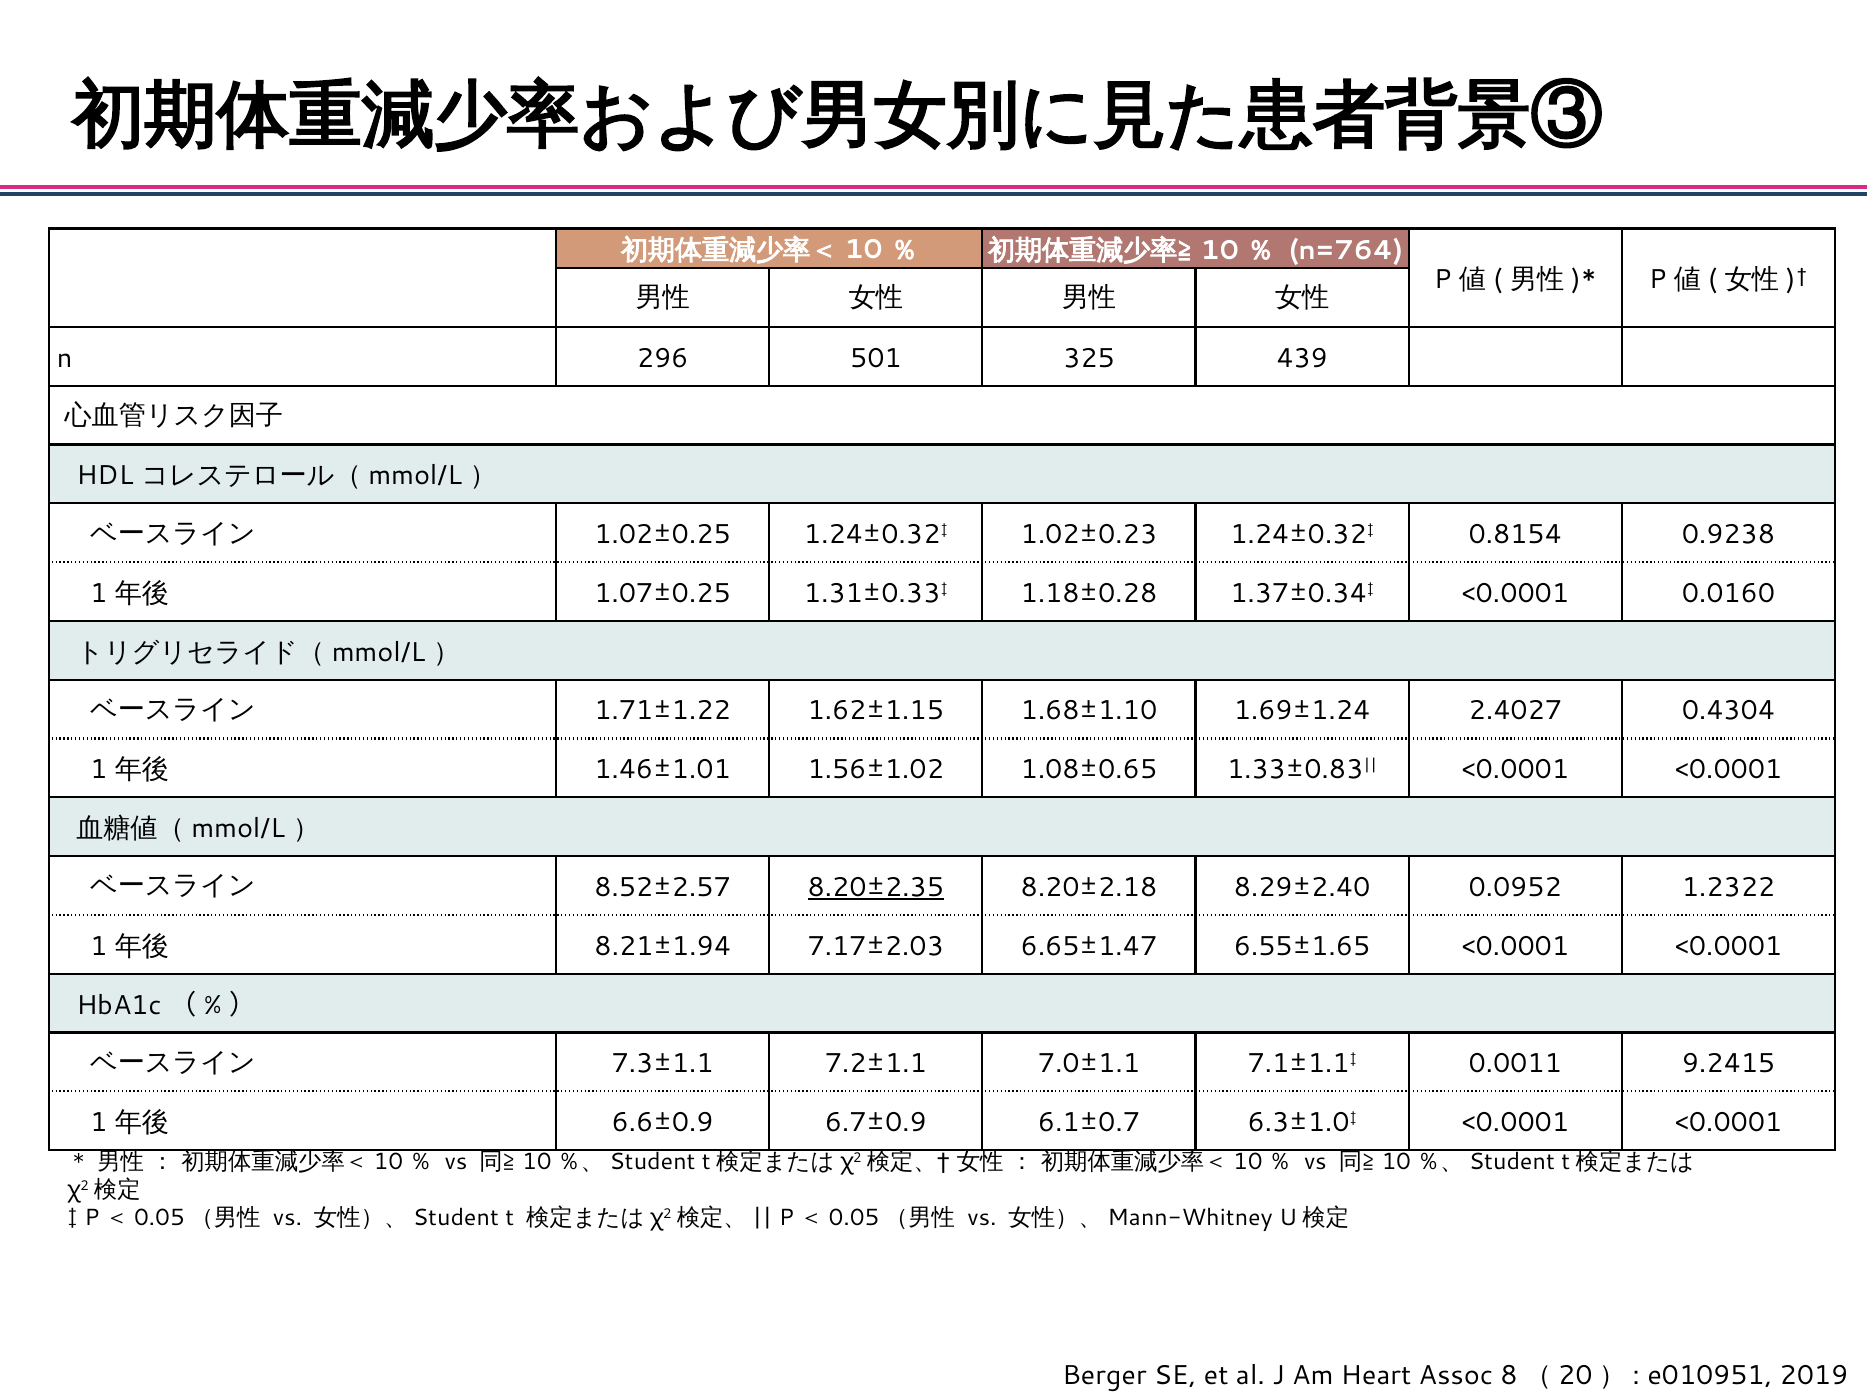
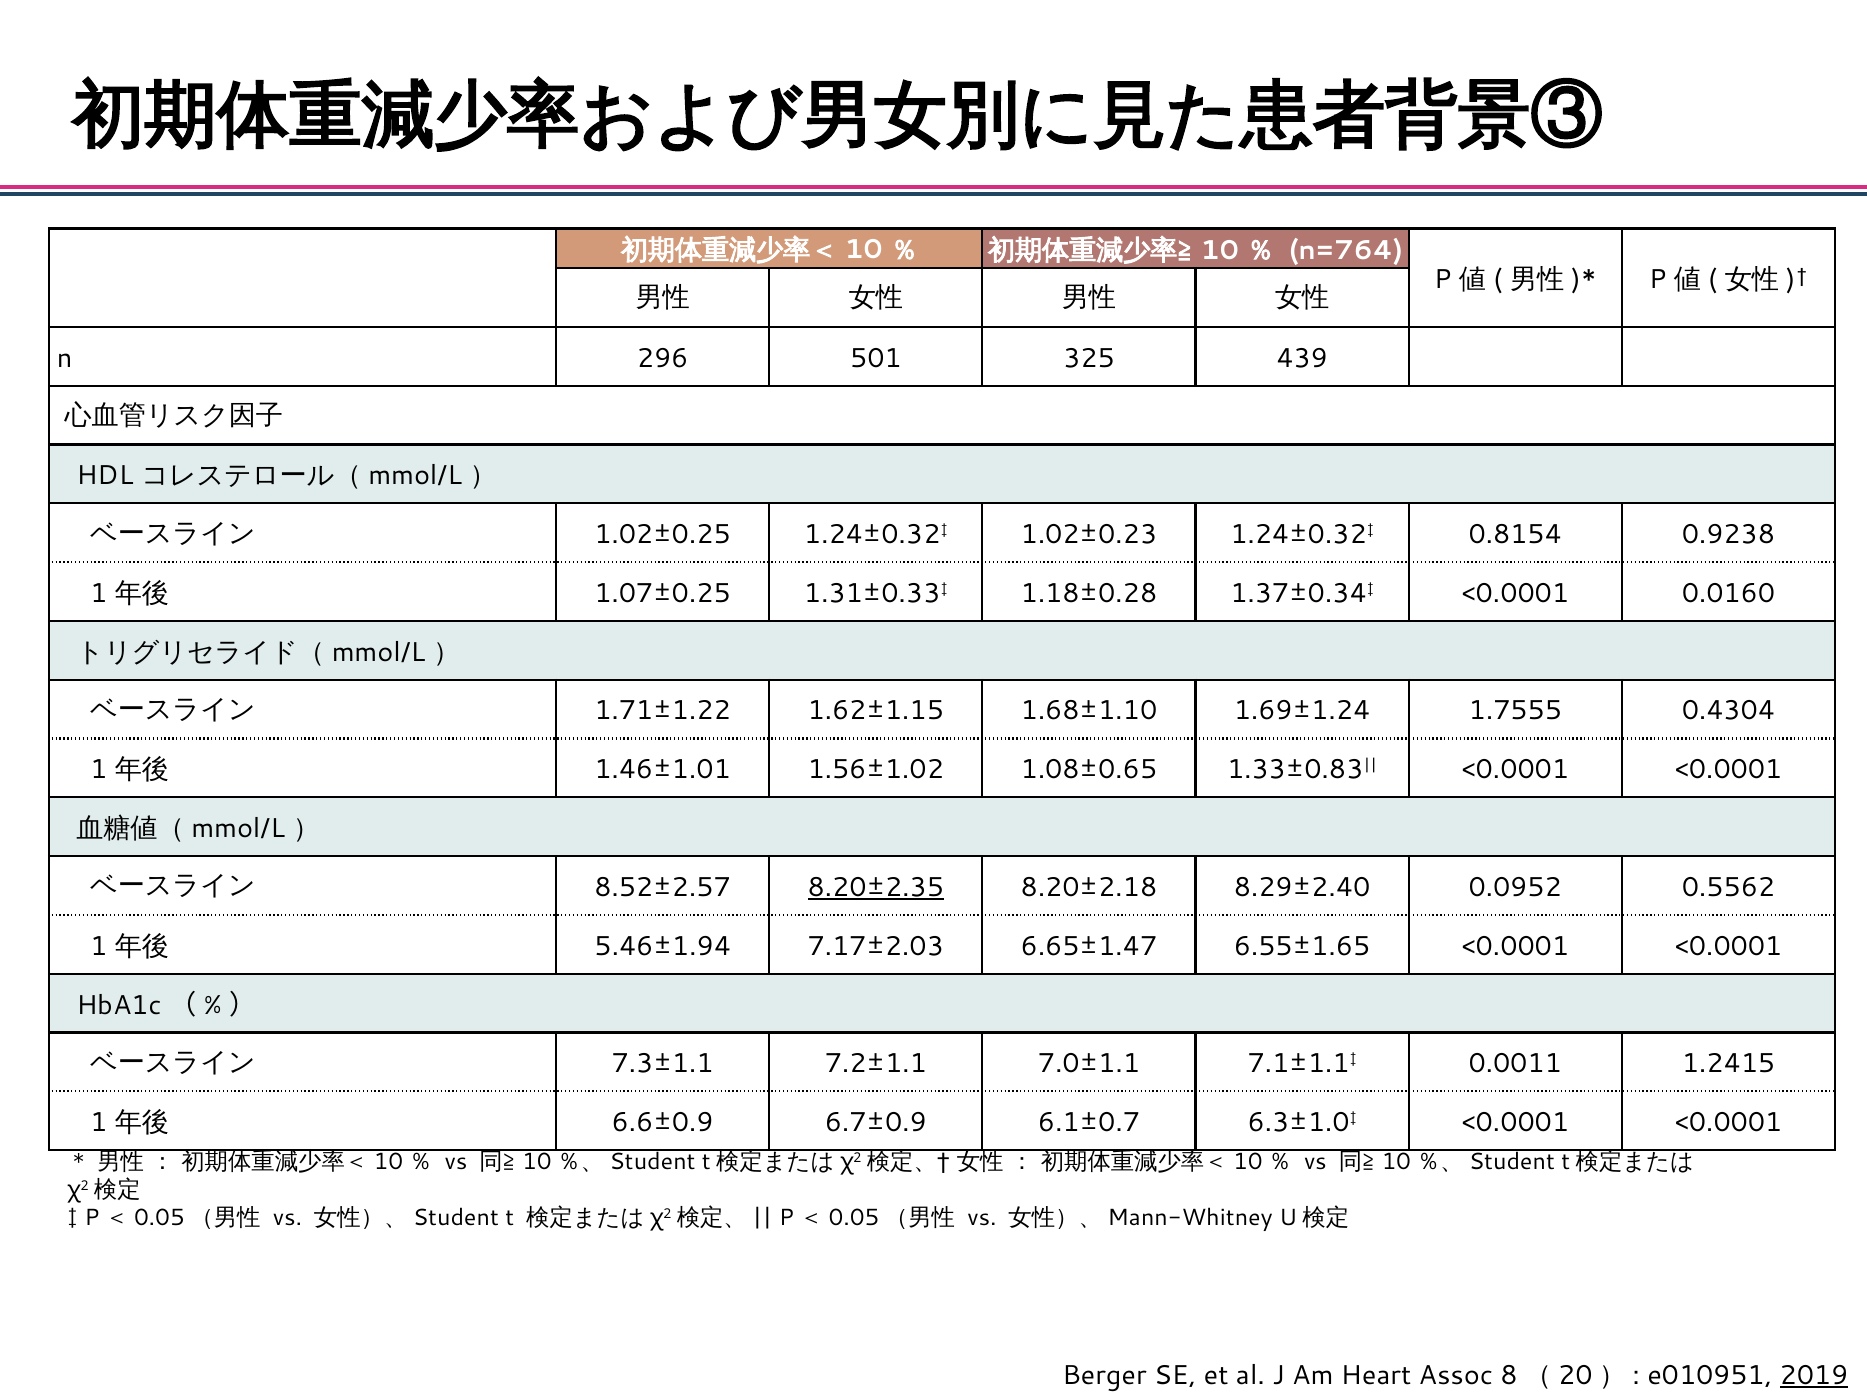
2.4027: 2.4027 -> 1.7555
1.2322: 1.2322 -> 0.5562
8.21±1.94: 8.21±1.94 -> 5.46±1.94
9.2415: 9.2415 -> 1.2415
2019 underline: none -> present
